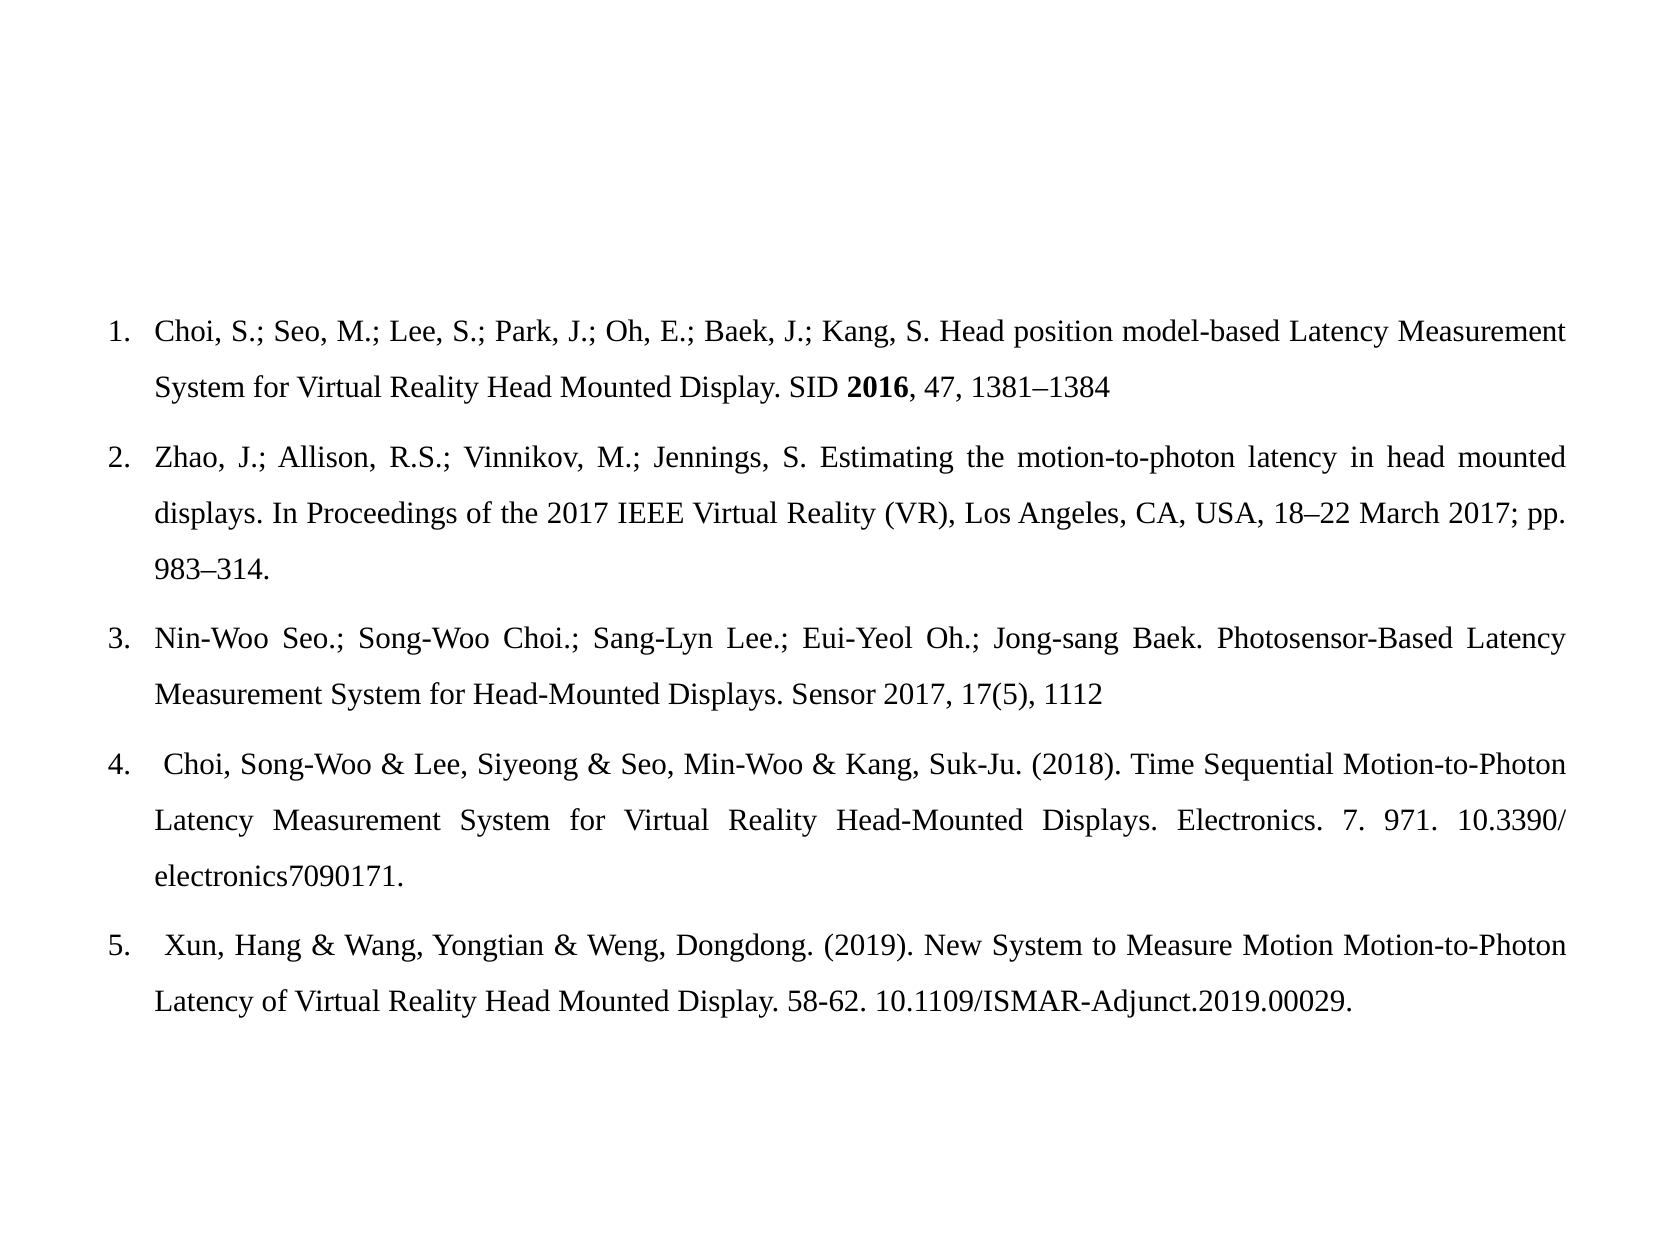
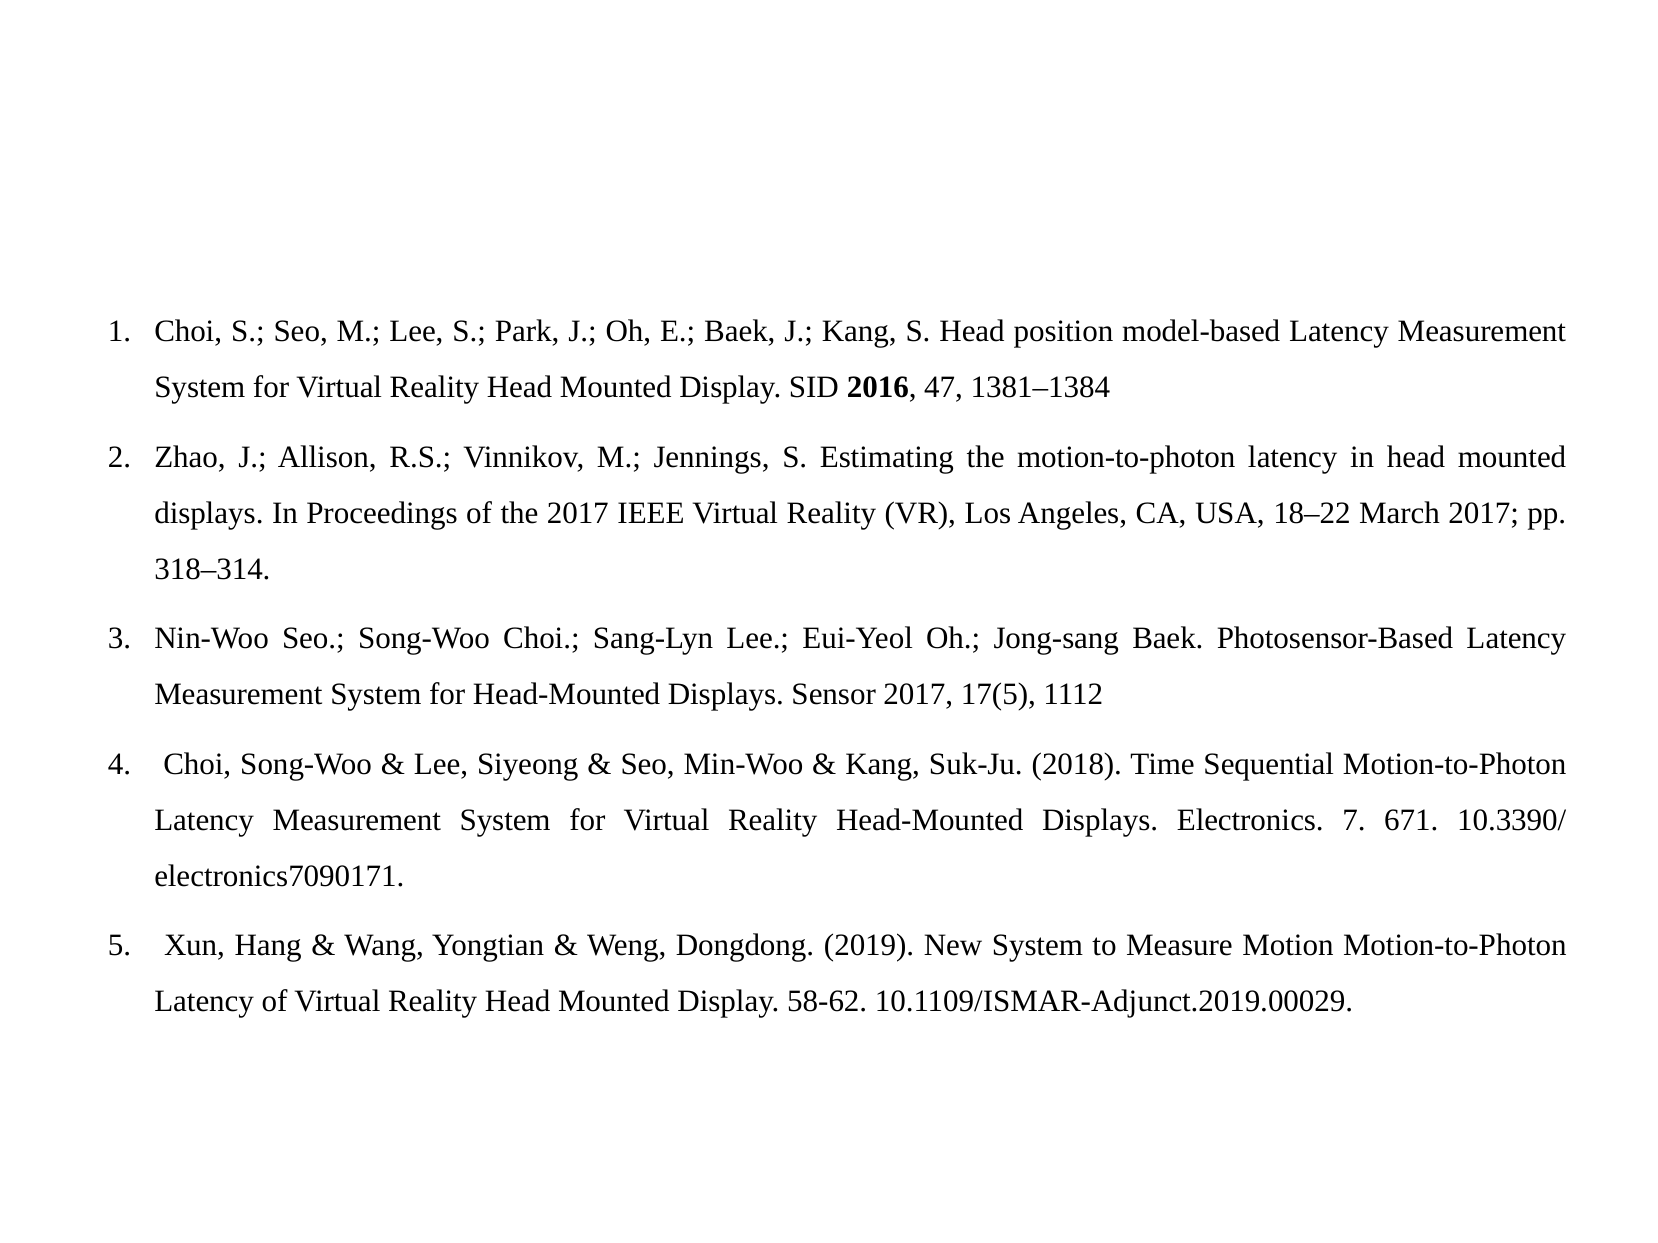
983–314: 983–314 -> 318–314
971: 971 -> 671
